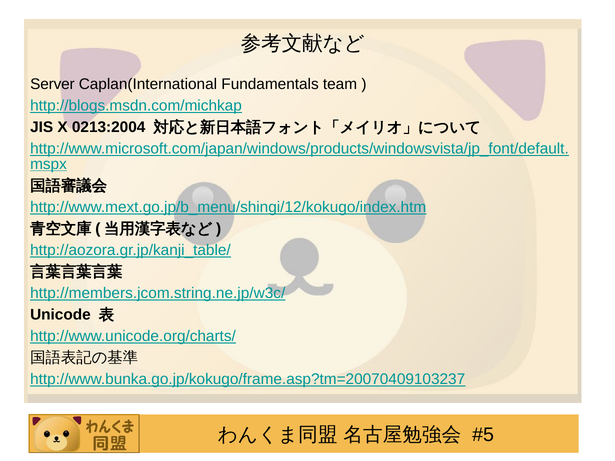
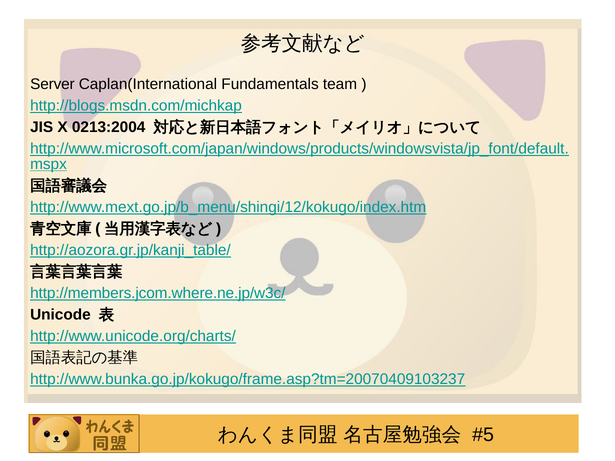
http://members.jcom.string.ne.jp/w3c/: http://members.jcom.string.ne.jp/w3c/ -> http://members.jcom.where.ne.jp/w3c/
